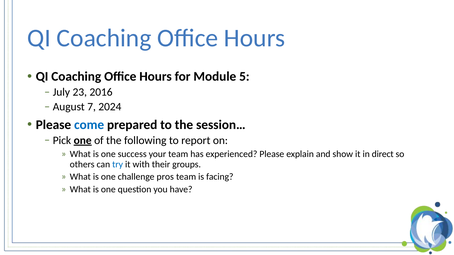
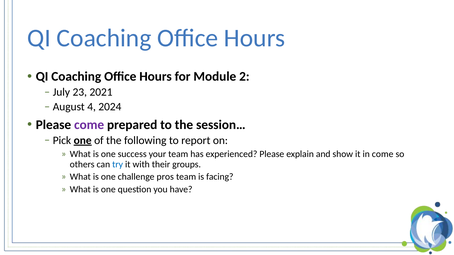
5: 5 -> 2
2016: 2016 -> 2021
7: 7 -> 4
come at (89, 125) colour: blue -> purple
in direct: direct -> come
